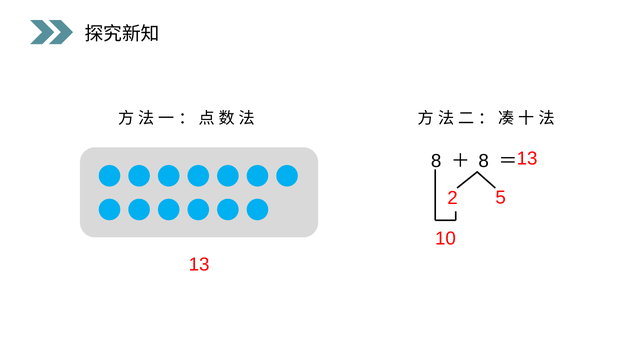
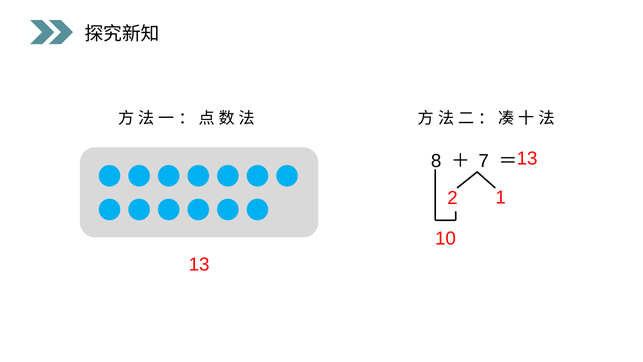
8 at (484, 161): 8 -> 7
5: 5 -> 1
